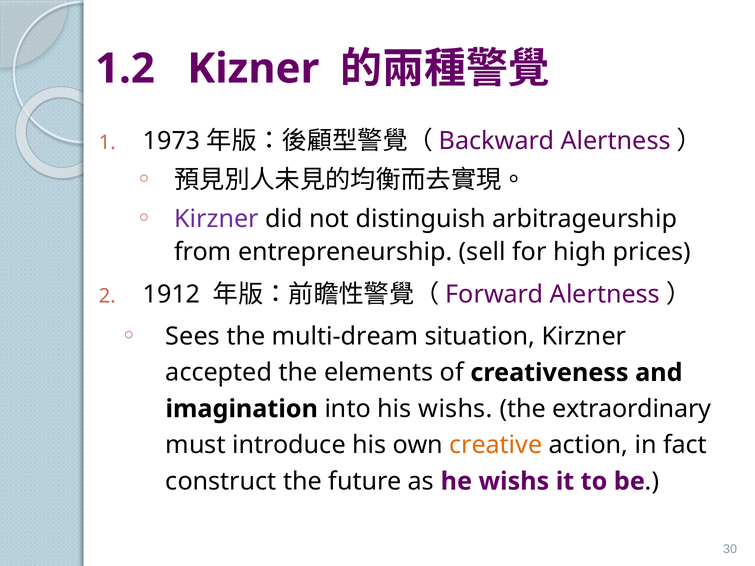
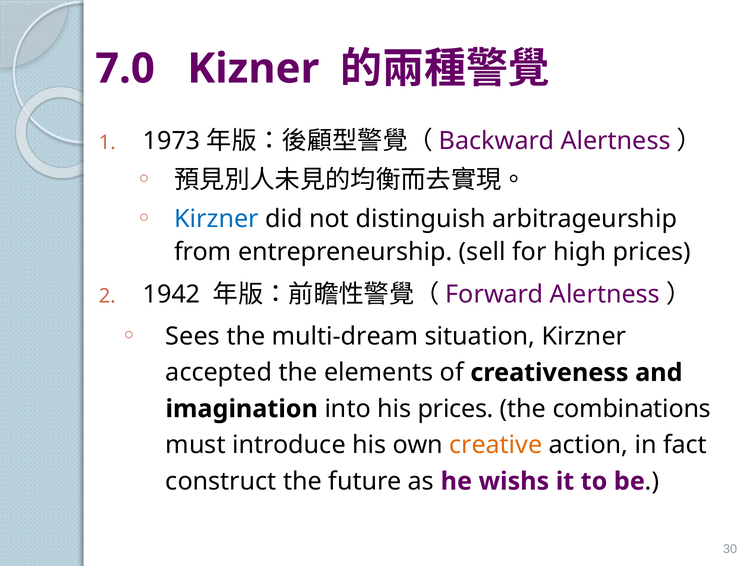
1.2: 1.2 -> 7.0
Kirzner at (216, 219) colour: purple -> blue
1912: 1912 -> 1942
his wishs: wishs -> prices
extraordinary: extraordinary -> combinations
